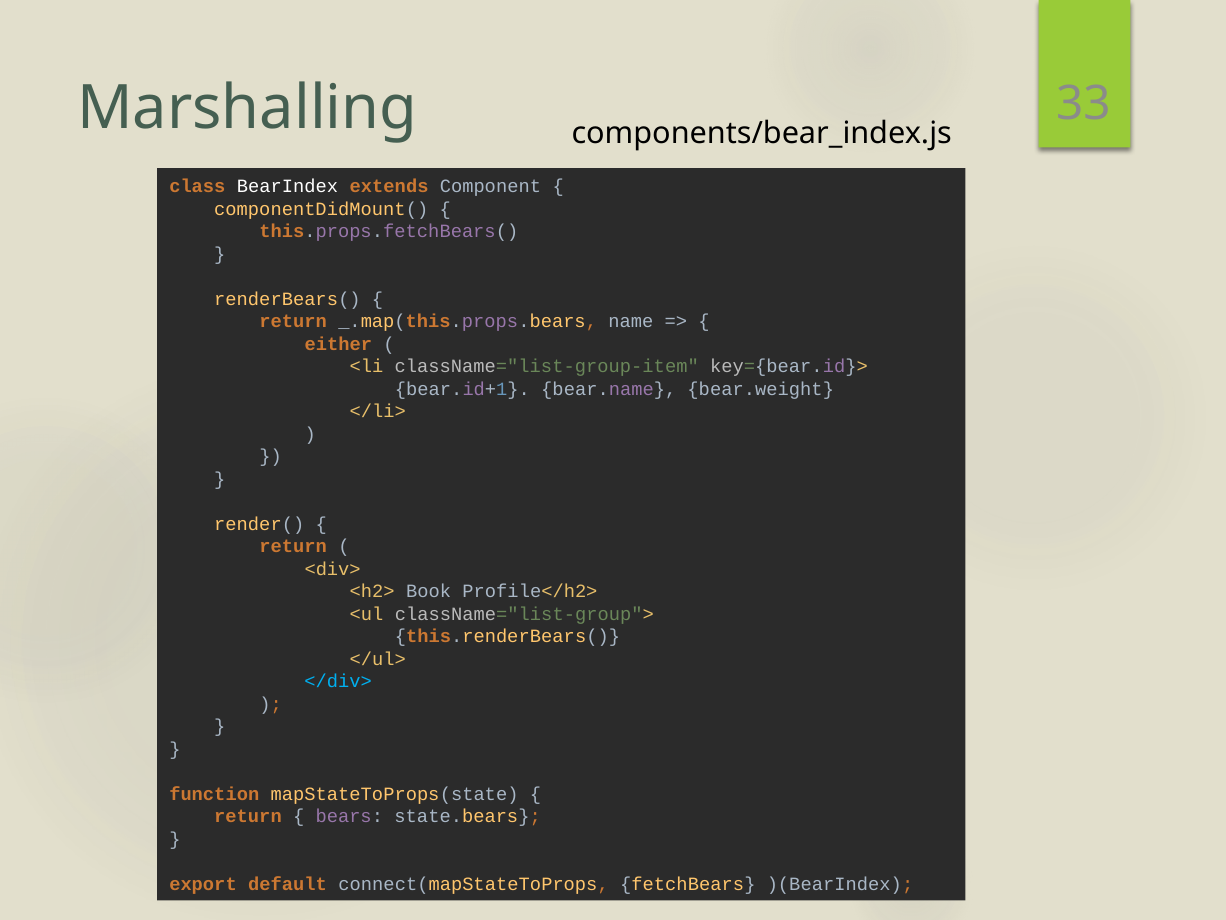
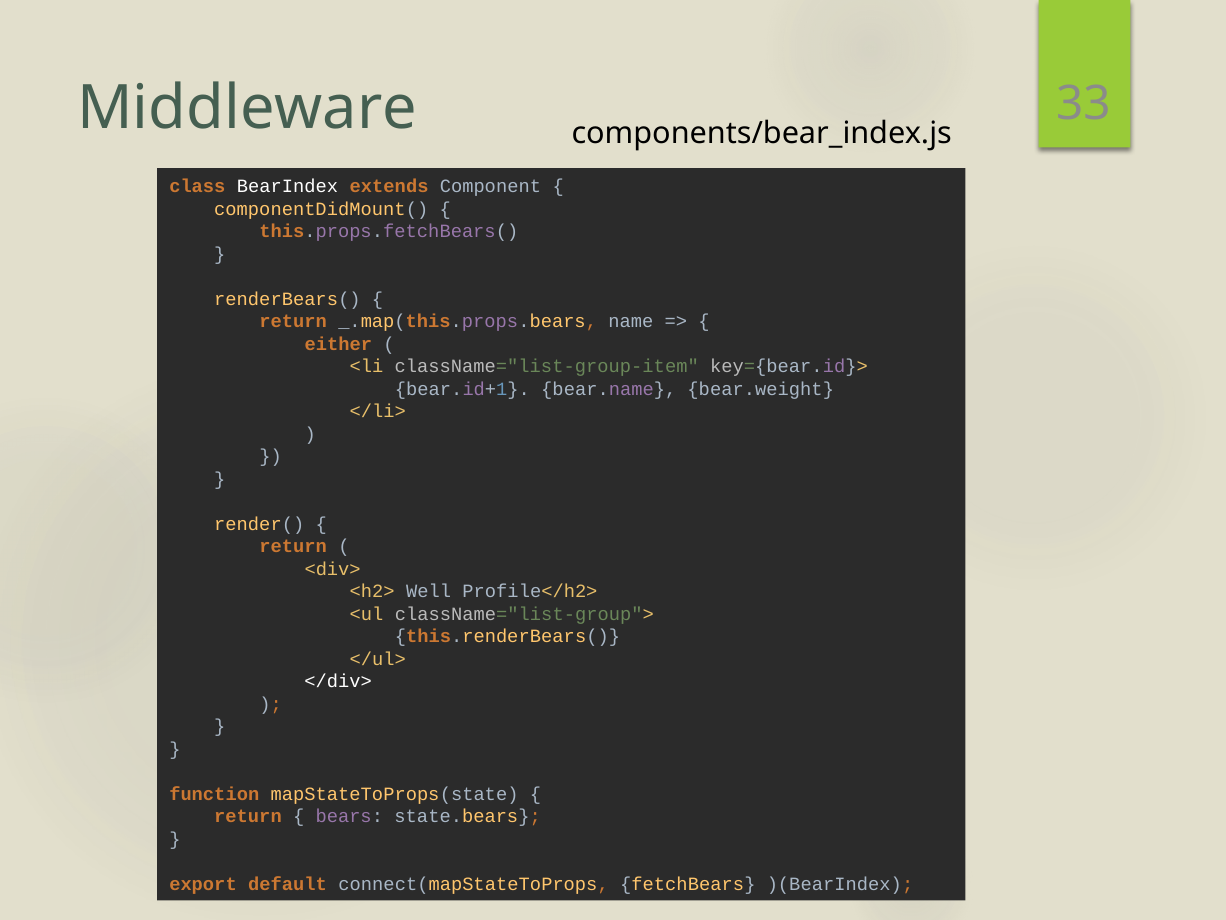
Marshalling: Marshalling -> Middleware
Book: Book -> Well
</div> colour: light blue -> white
